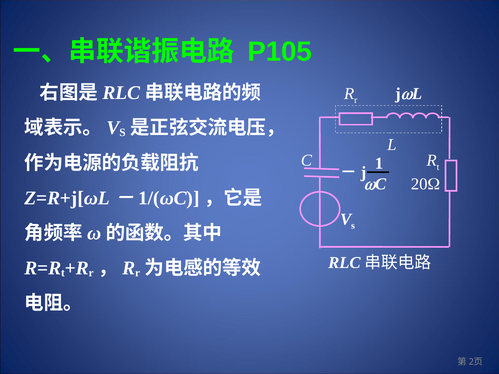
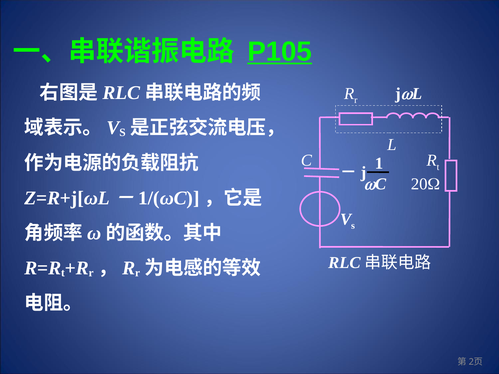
P105 underline: none -> present
